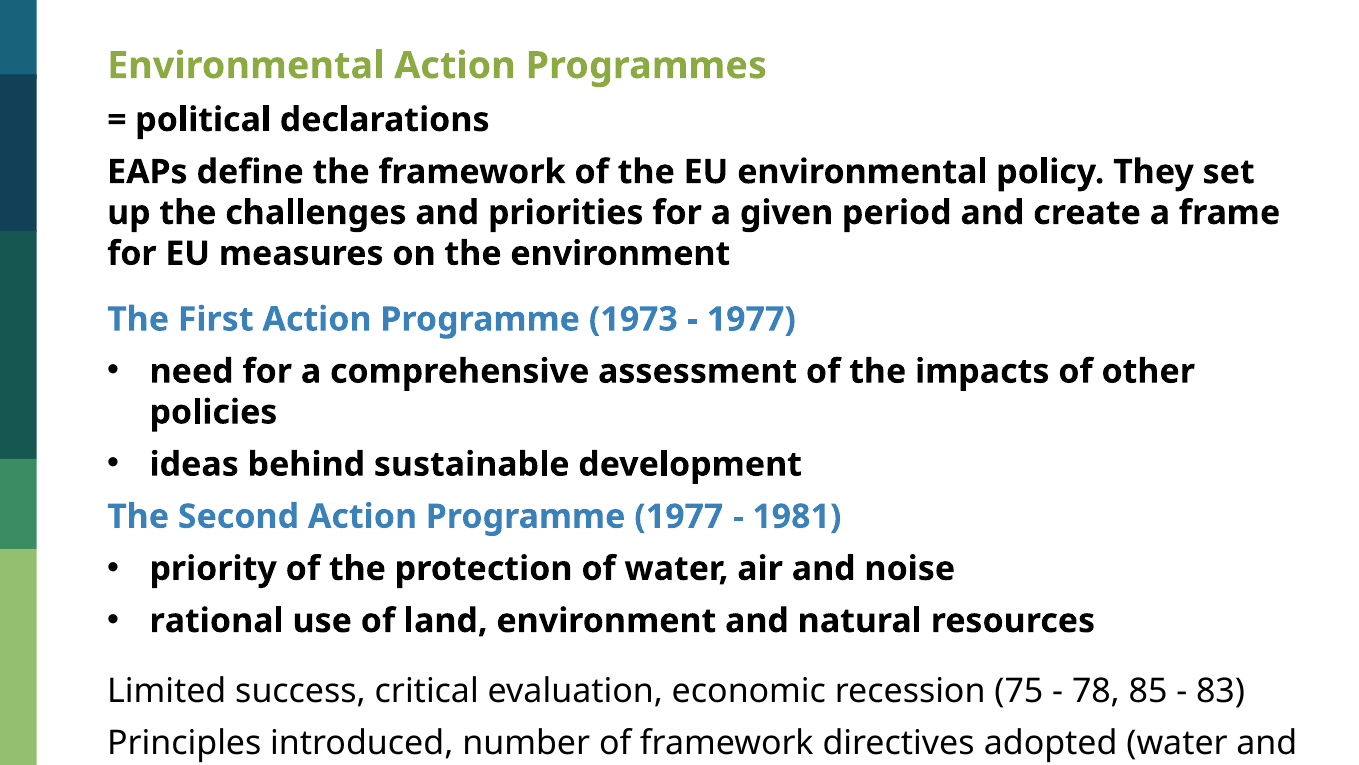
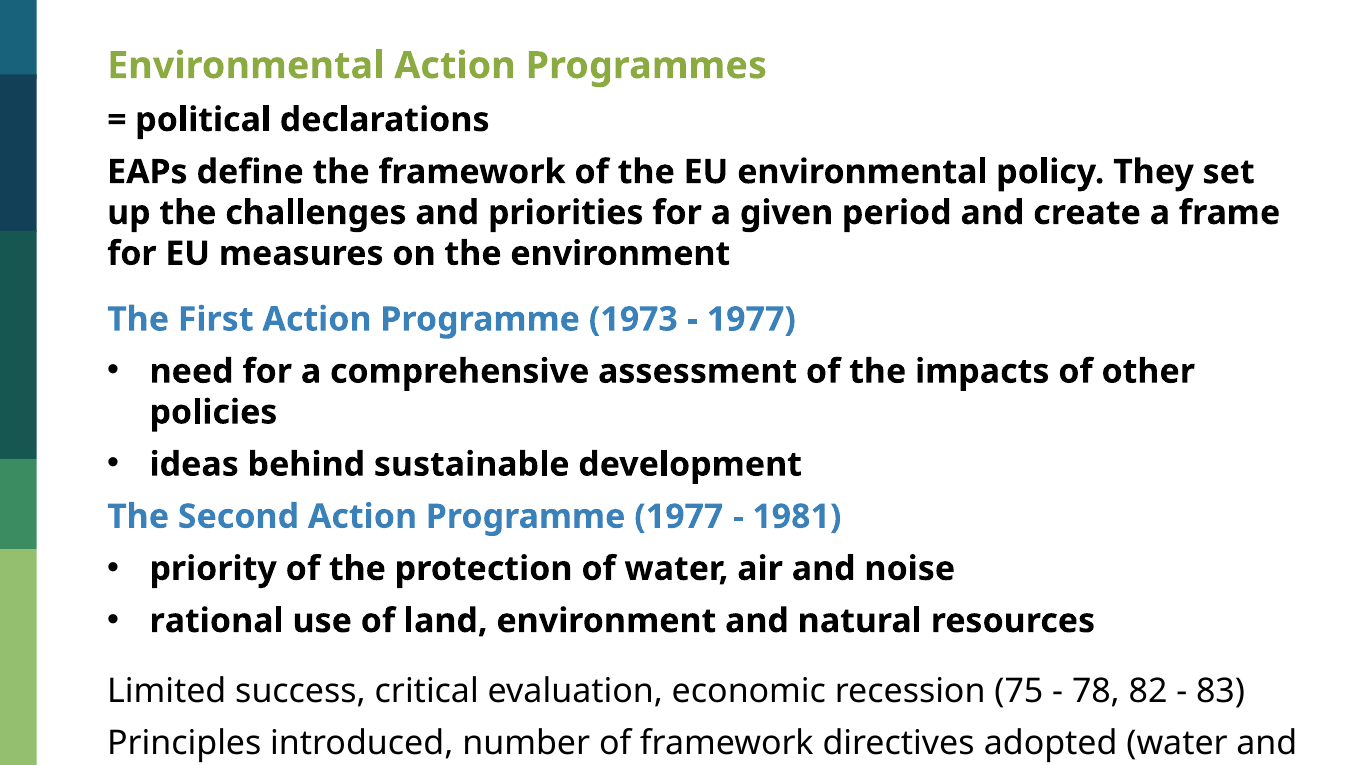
85: 85 -> 82
